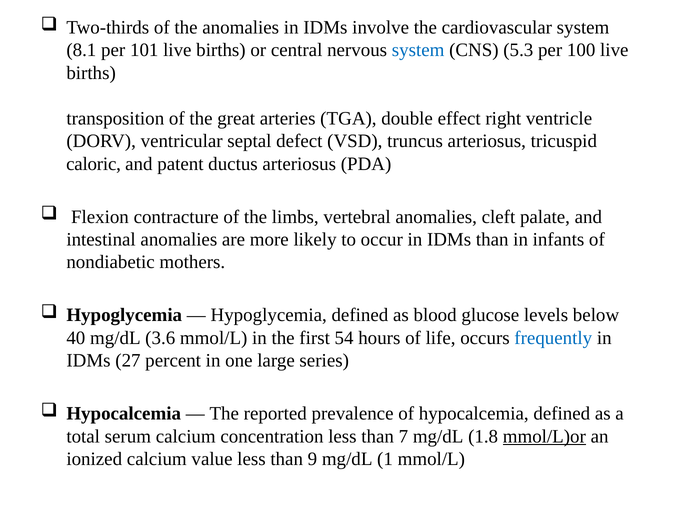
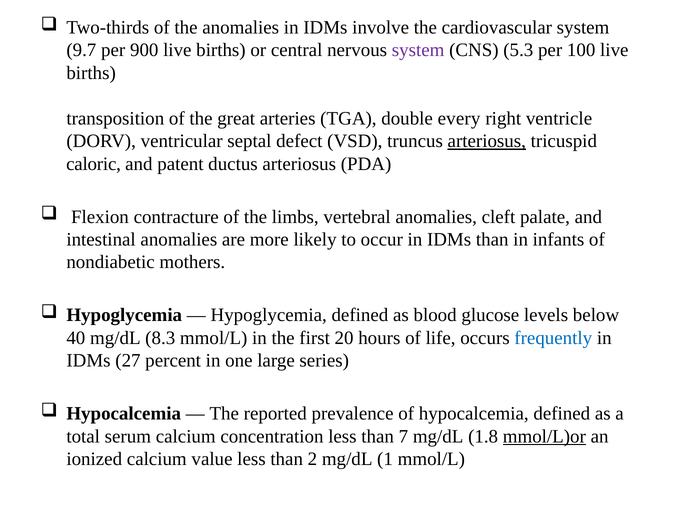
8.1: 8.1 -> 9.7
101: 101 -> 900
system at (418, 50) colour: blue -> purple
effect: effect -> every
arteriosus at (487, 141) underline: none -> present
3.6: 3.6 -> 8.3
54: 54 -> 20
9: 9 -> 2
